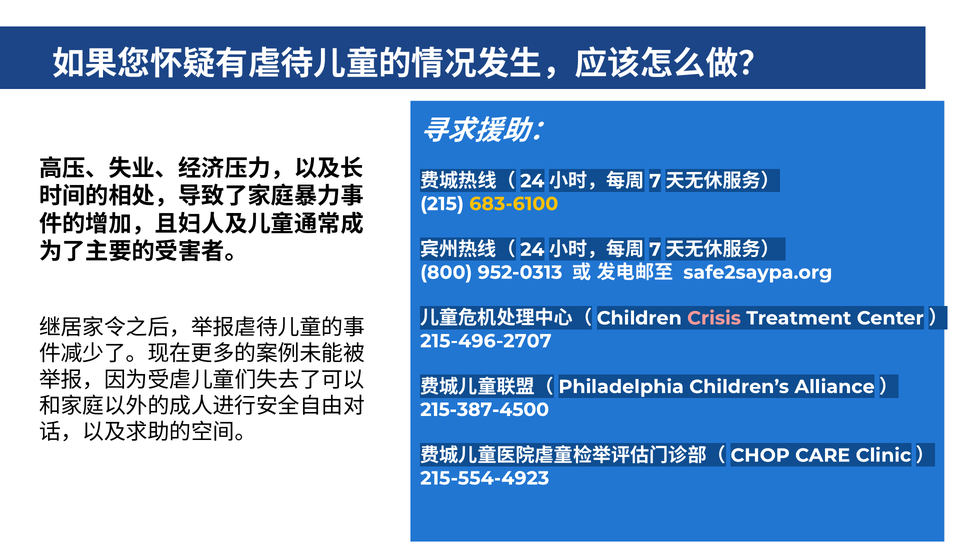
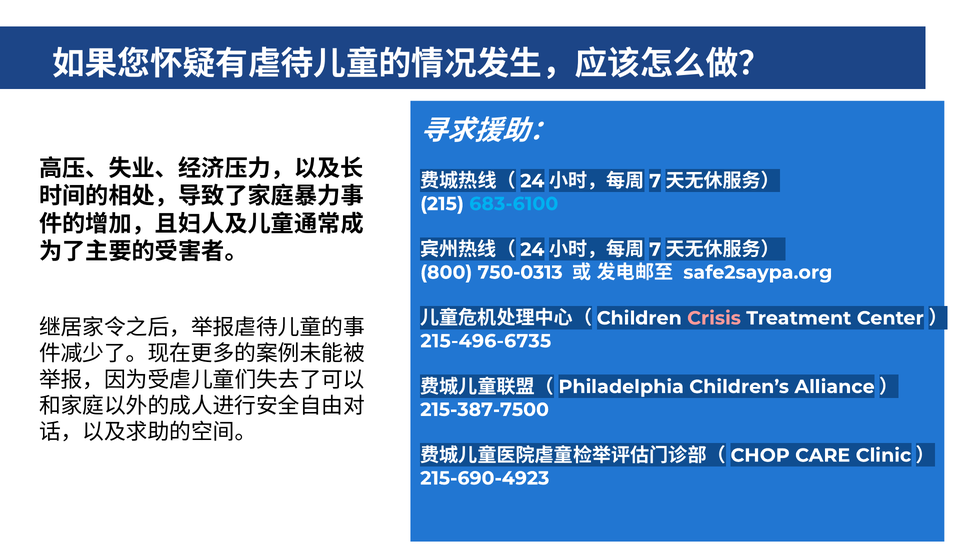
683-6100 colour: yellow -> light blue
952-0313: 952-0313 -> 750-0313
215-496-2707: 215-496-2707 -> 215-496-6735
215-387-4500: 215-387-4500 -> 215-387-7500
215-554-4923: 215-554-4923 -> 215-690-4923
